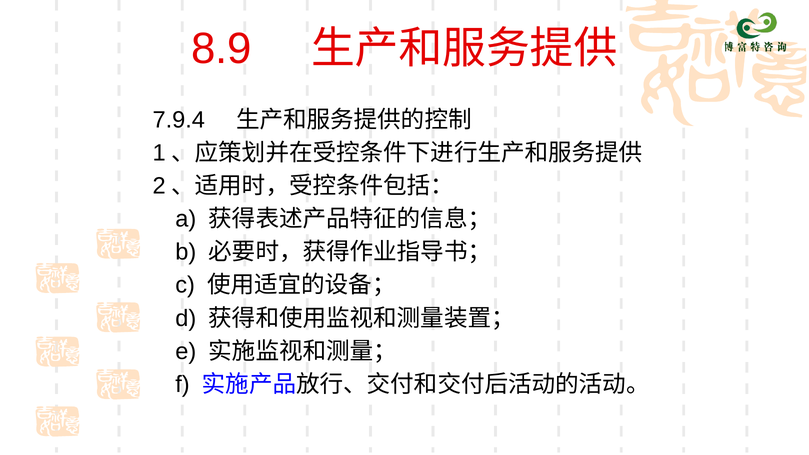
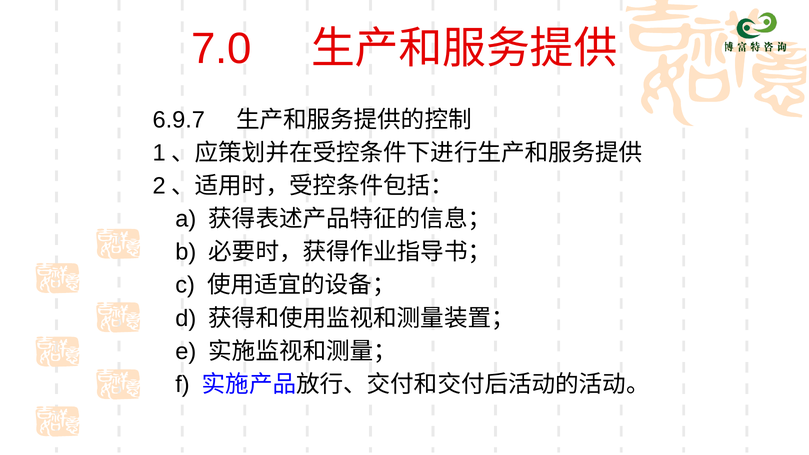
8.9: 8.9 -> 7.0
7.9.4: 7.9.4 -> 6.9.7
